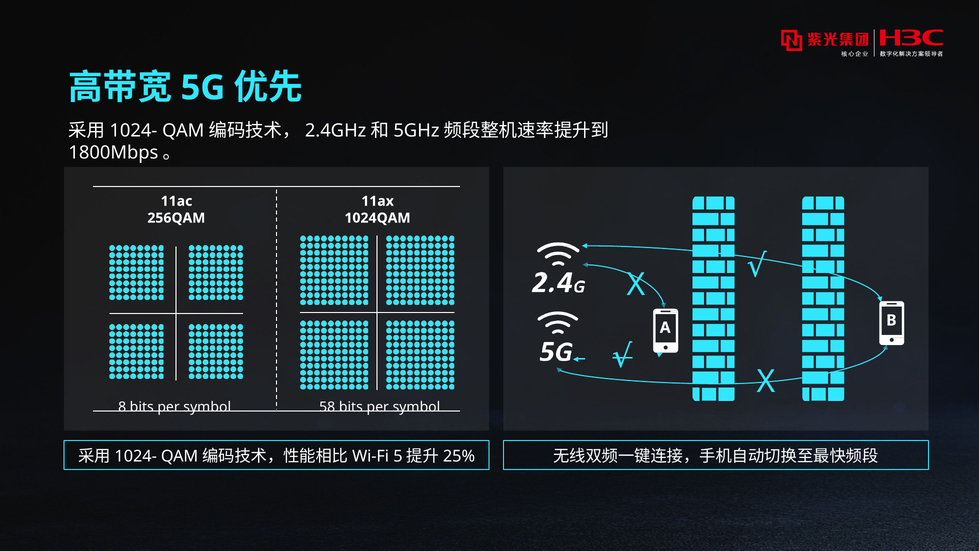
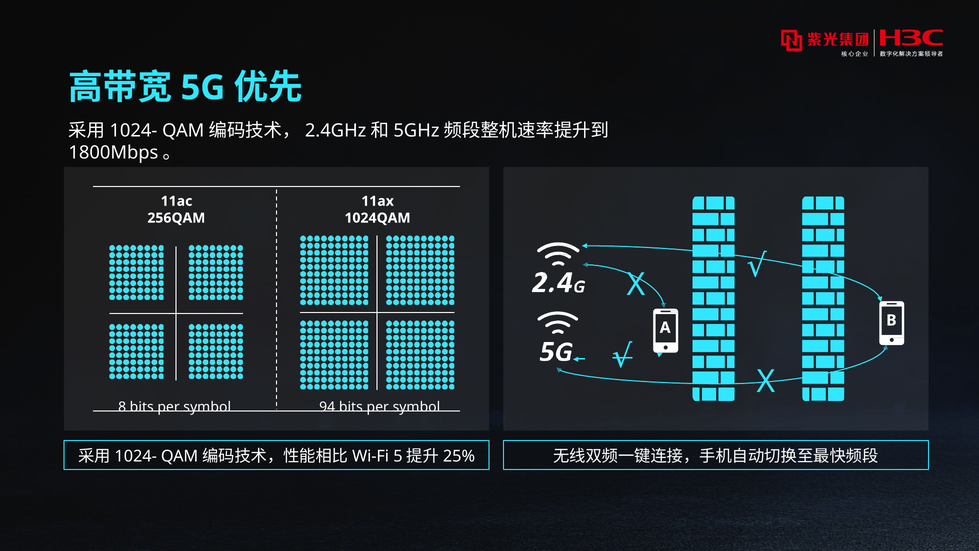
58: 58 -> 94
